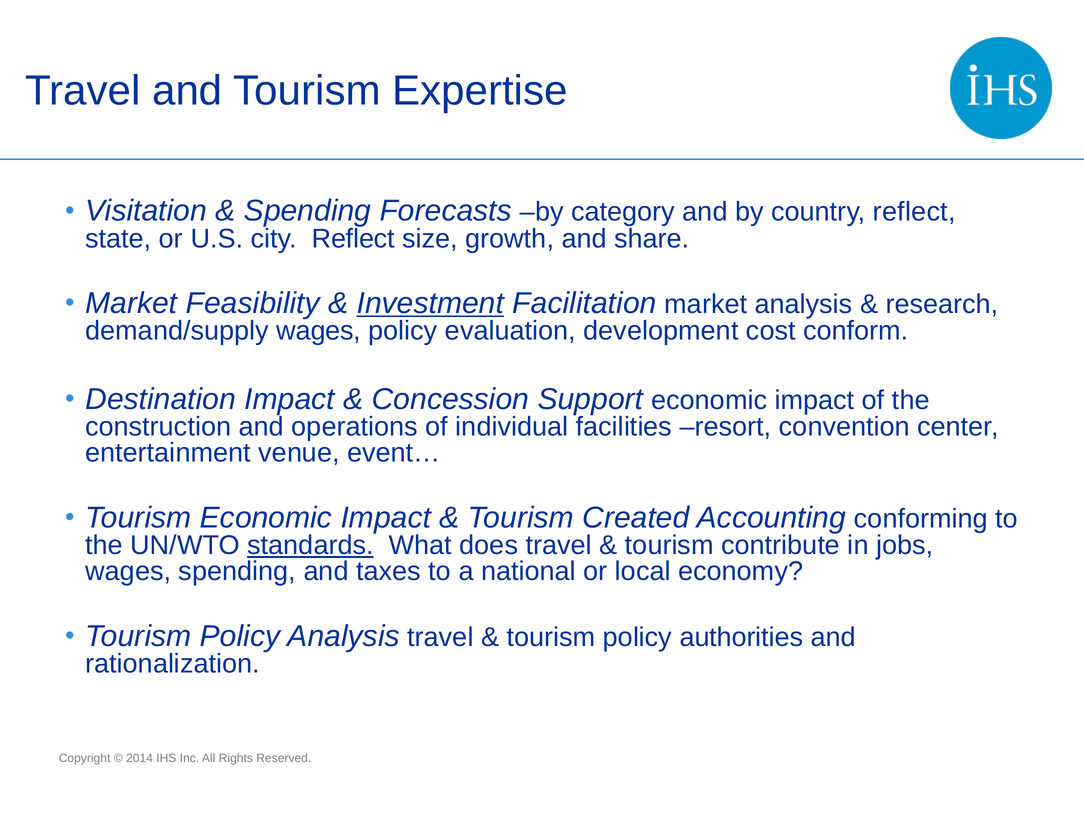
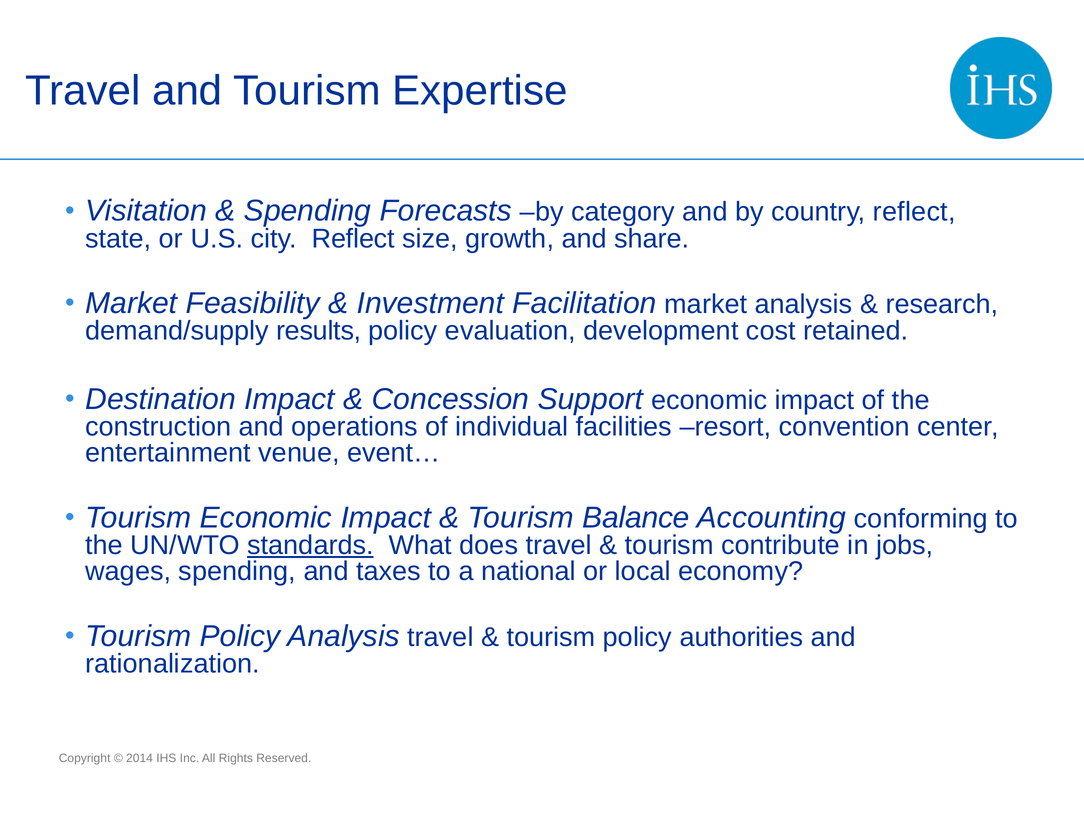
Investment underline: present -> none
demand/supply wages: wages -> results
conform: conform -> retained
Created: Created -> Balance
